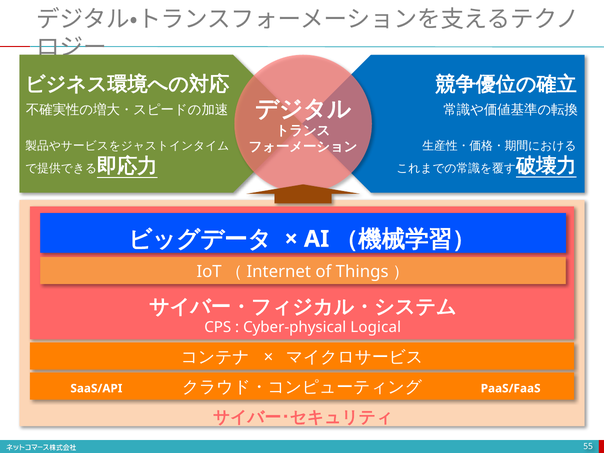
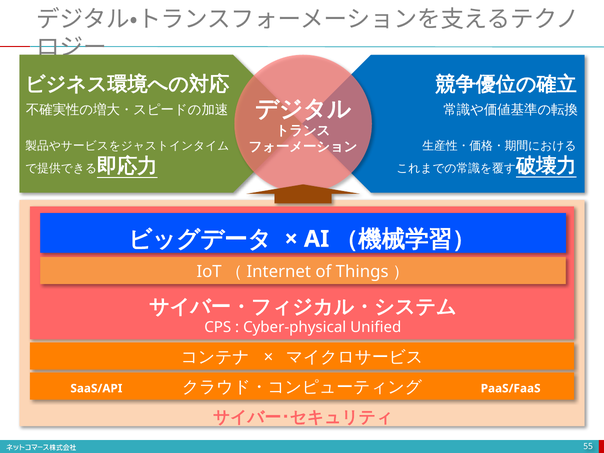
Logical: Logical -> Unified
